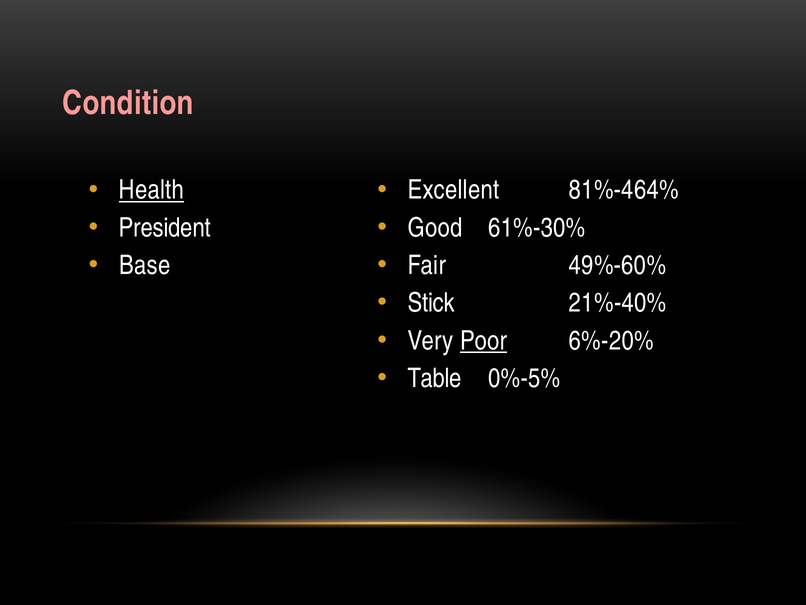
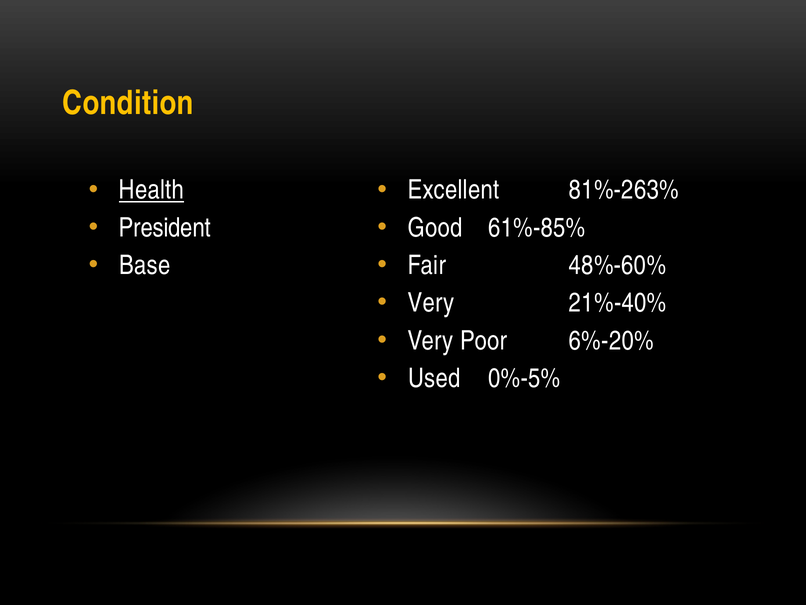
Condition colour: pink -> yellow
81%-464%: 81%-464% -> 81%-263%
61%-30%: 61%-30% -> 61%-85%
49%-60%: 49%-60% -> 48%-60%
Stick at (431, 303): Stick -> Very
Poor underline: present -> none
Table: Table -> Used
